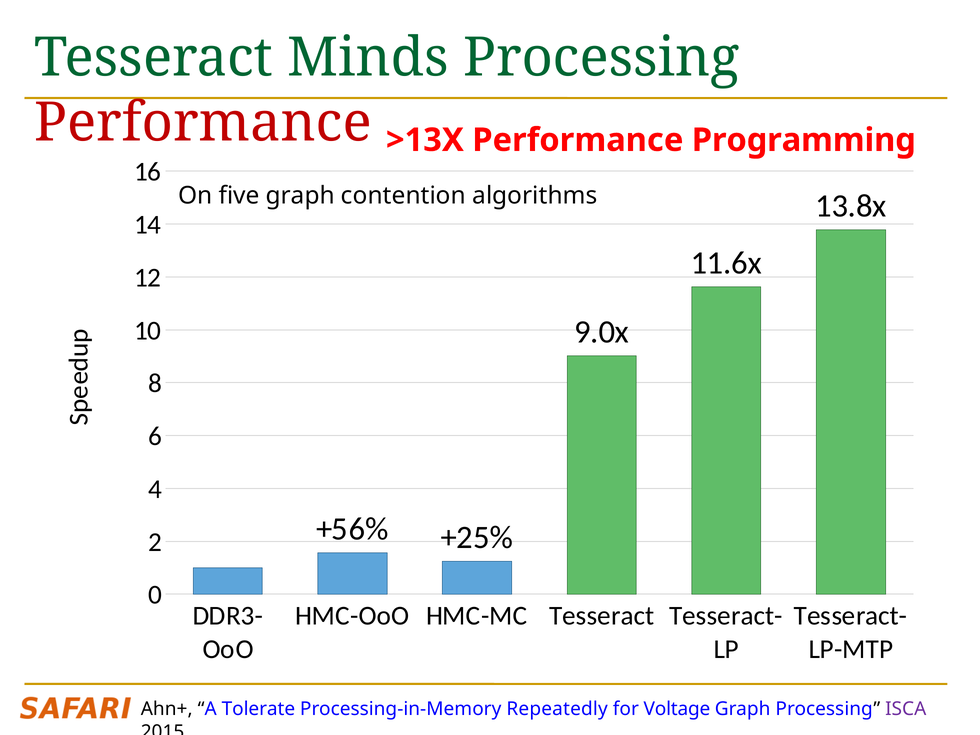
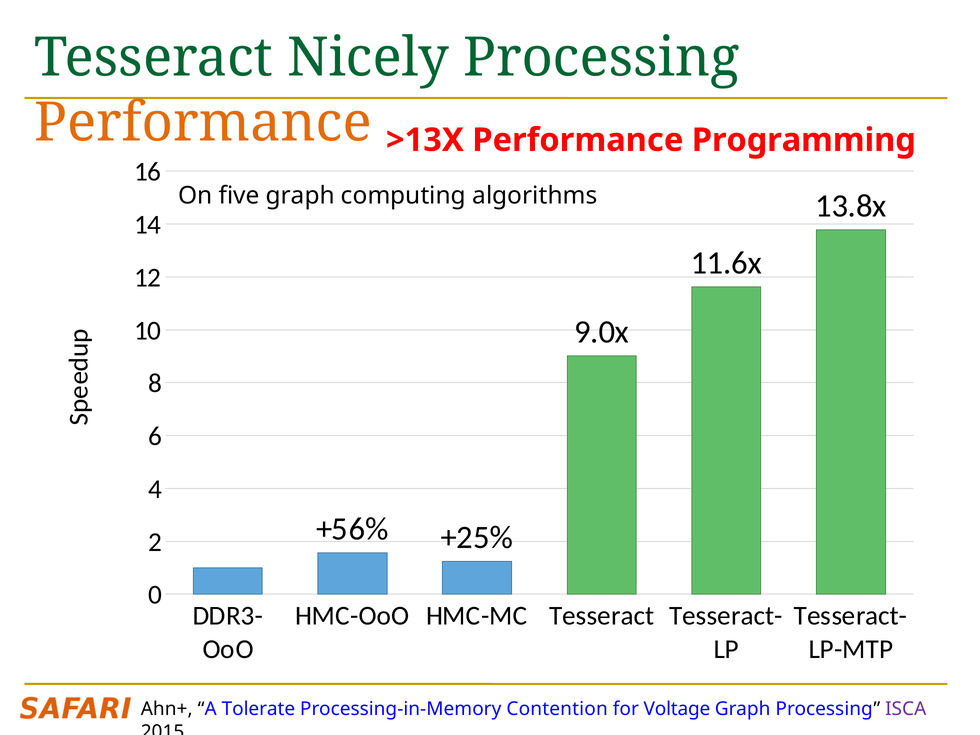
Minds: Minds -> Nicely
Performance at (203, 123) colour: red -> orange
contention: contention -> computing
Repeatedly: Repeatedly -> Contention
